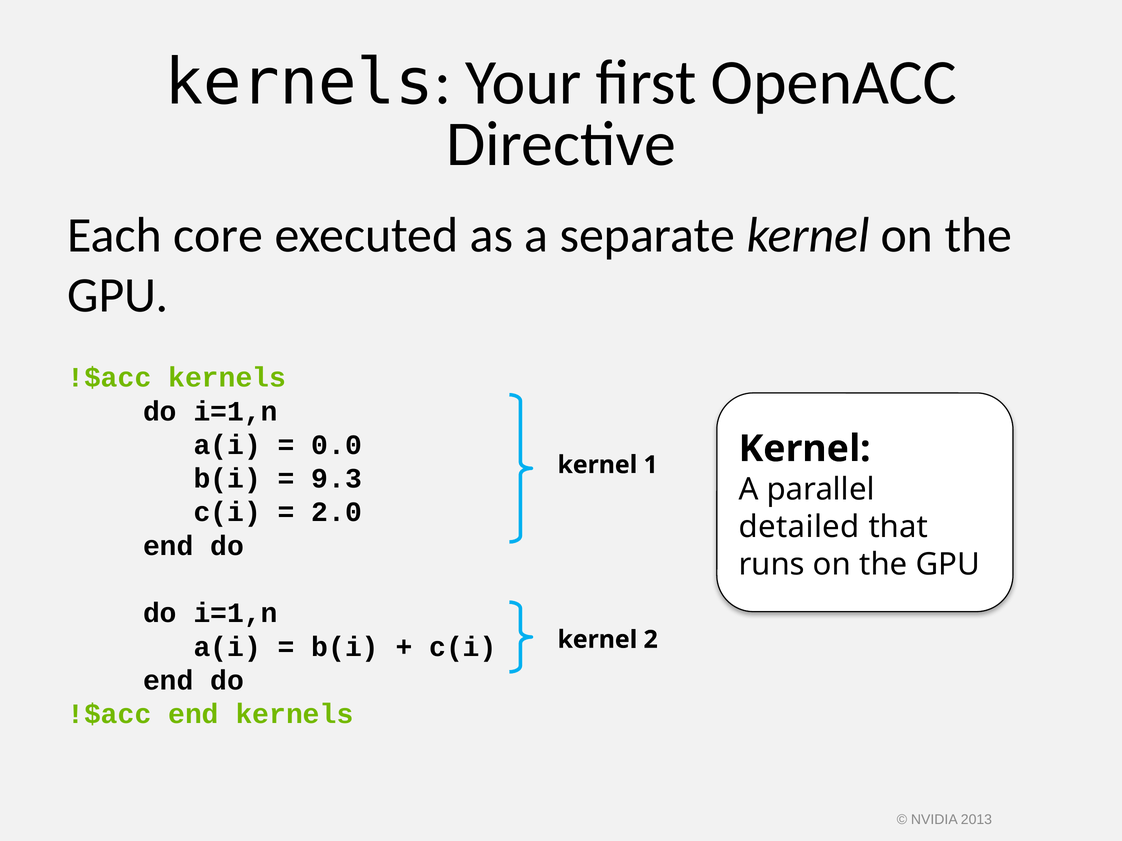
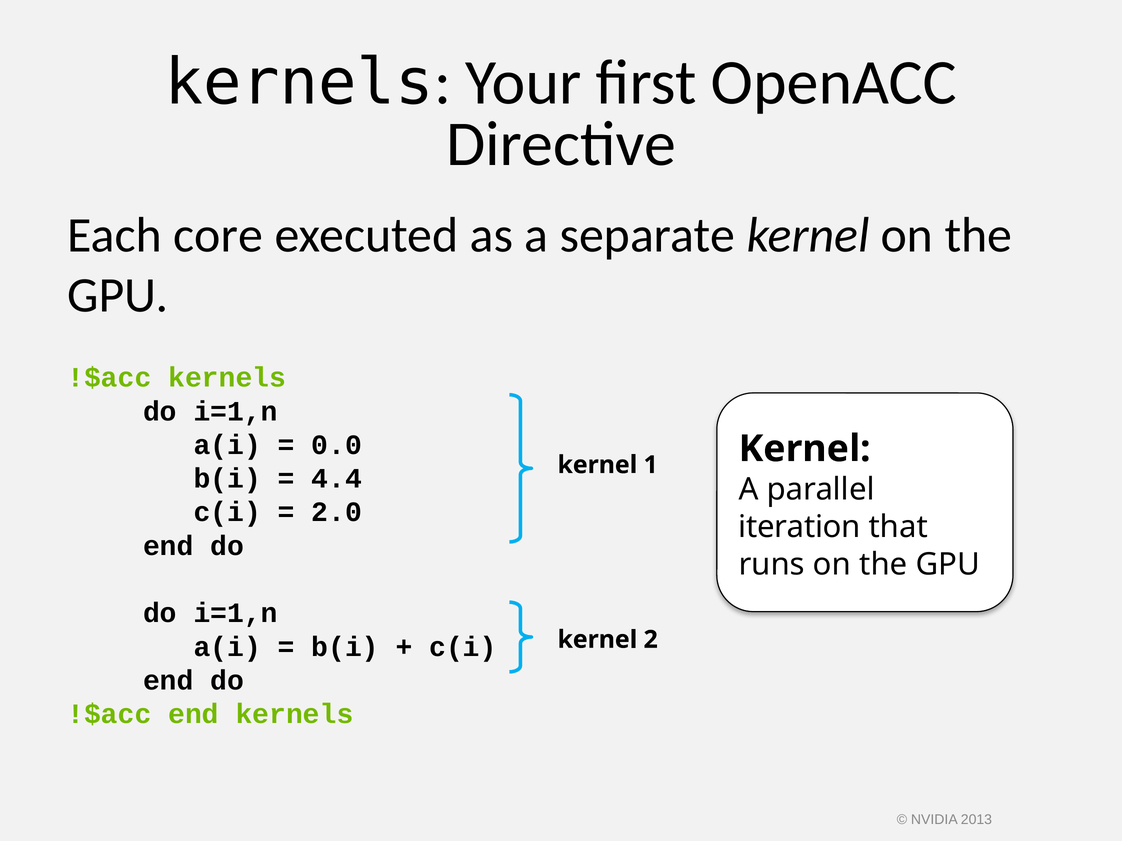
9.3: 9.3 -> 4.4
detailed: detailed -> iteration
